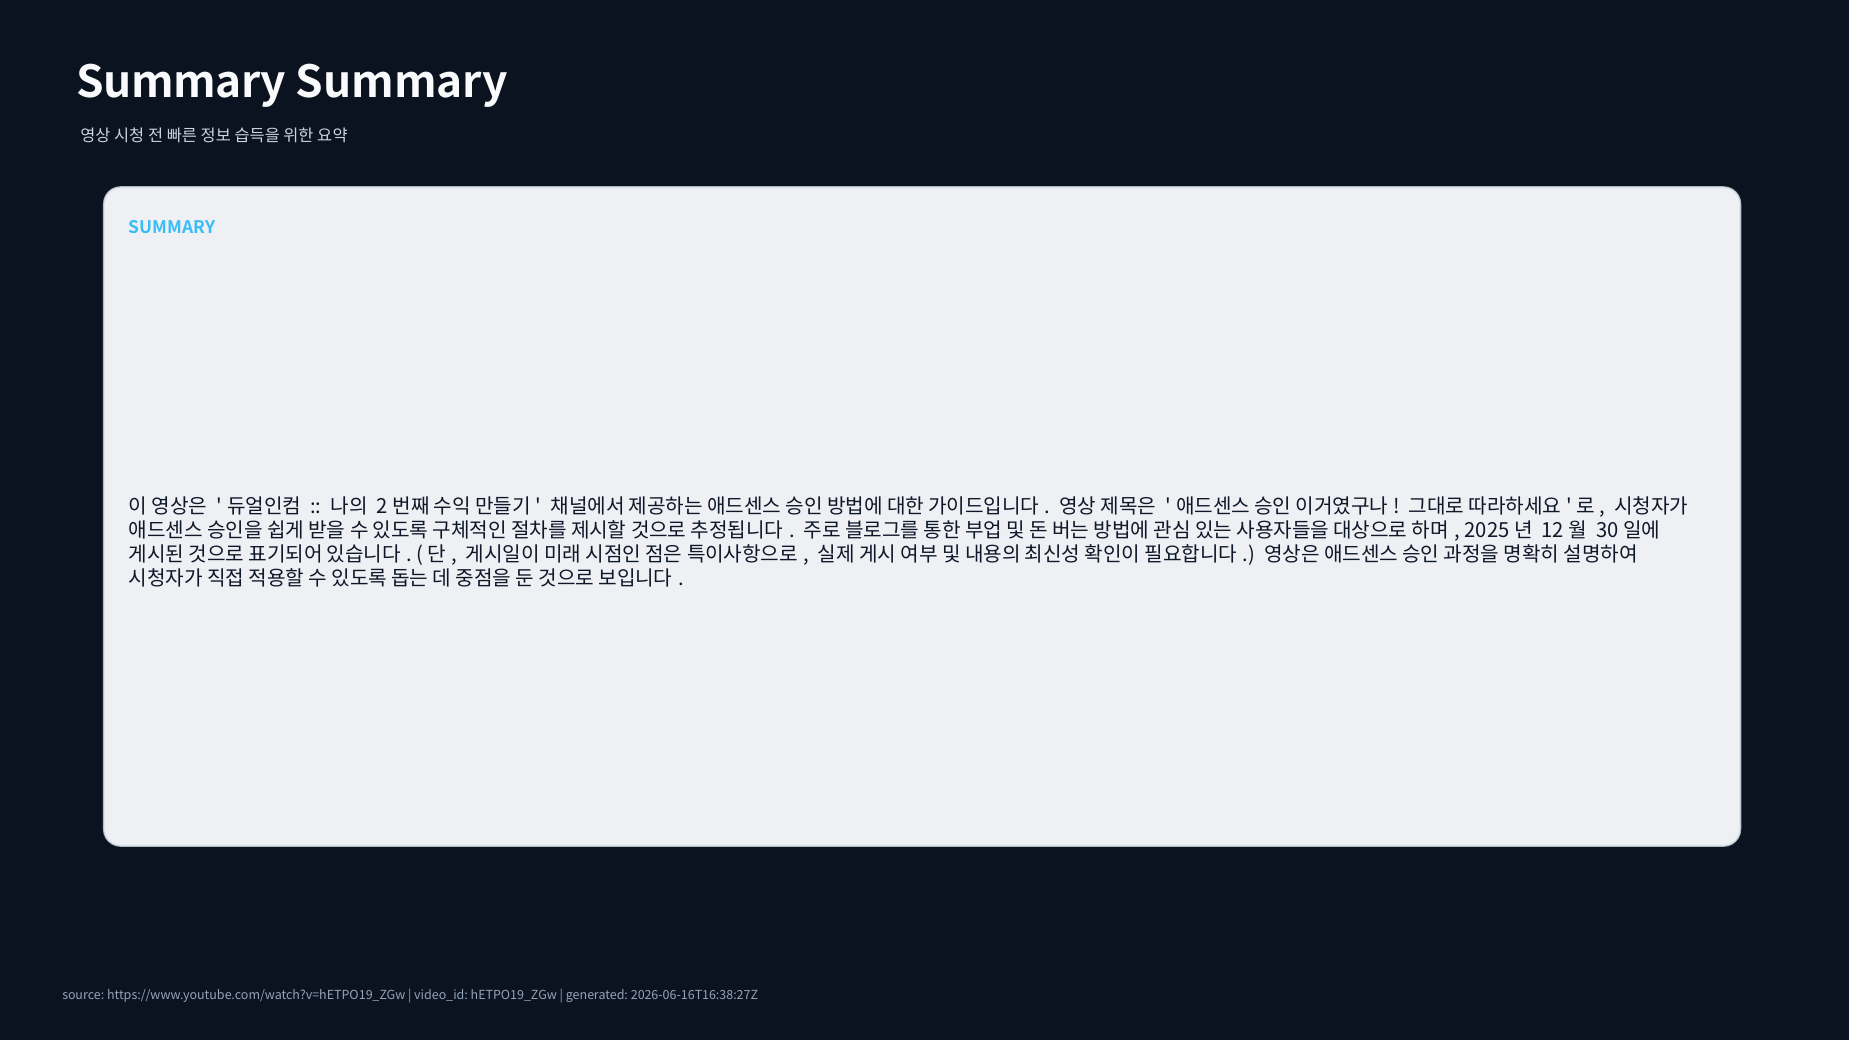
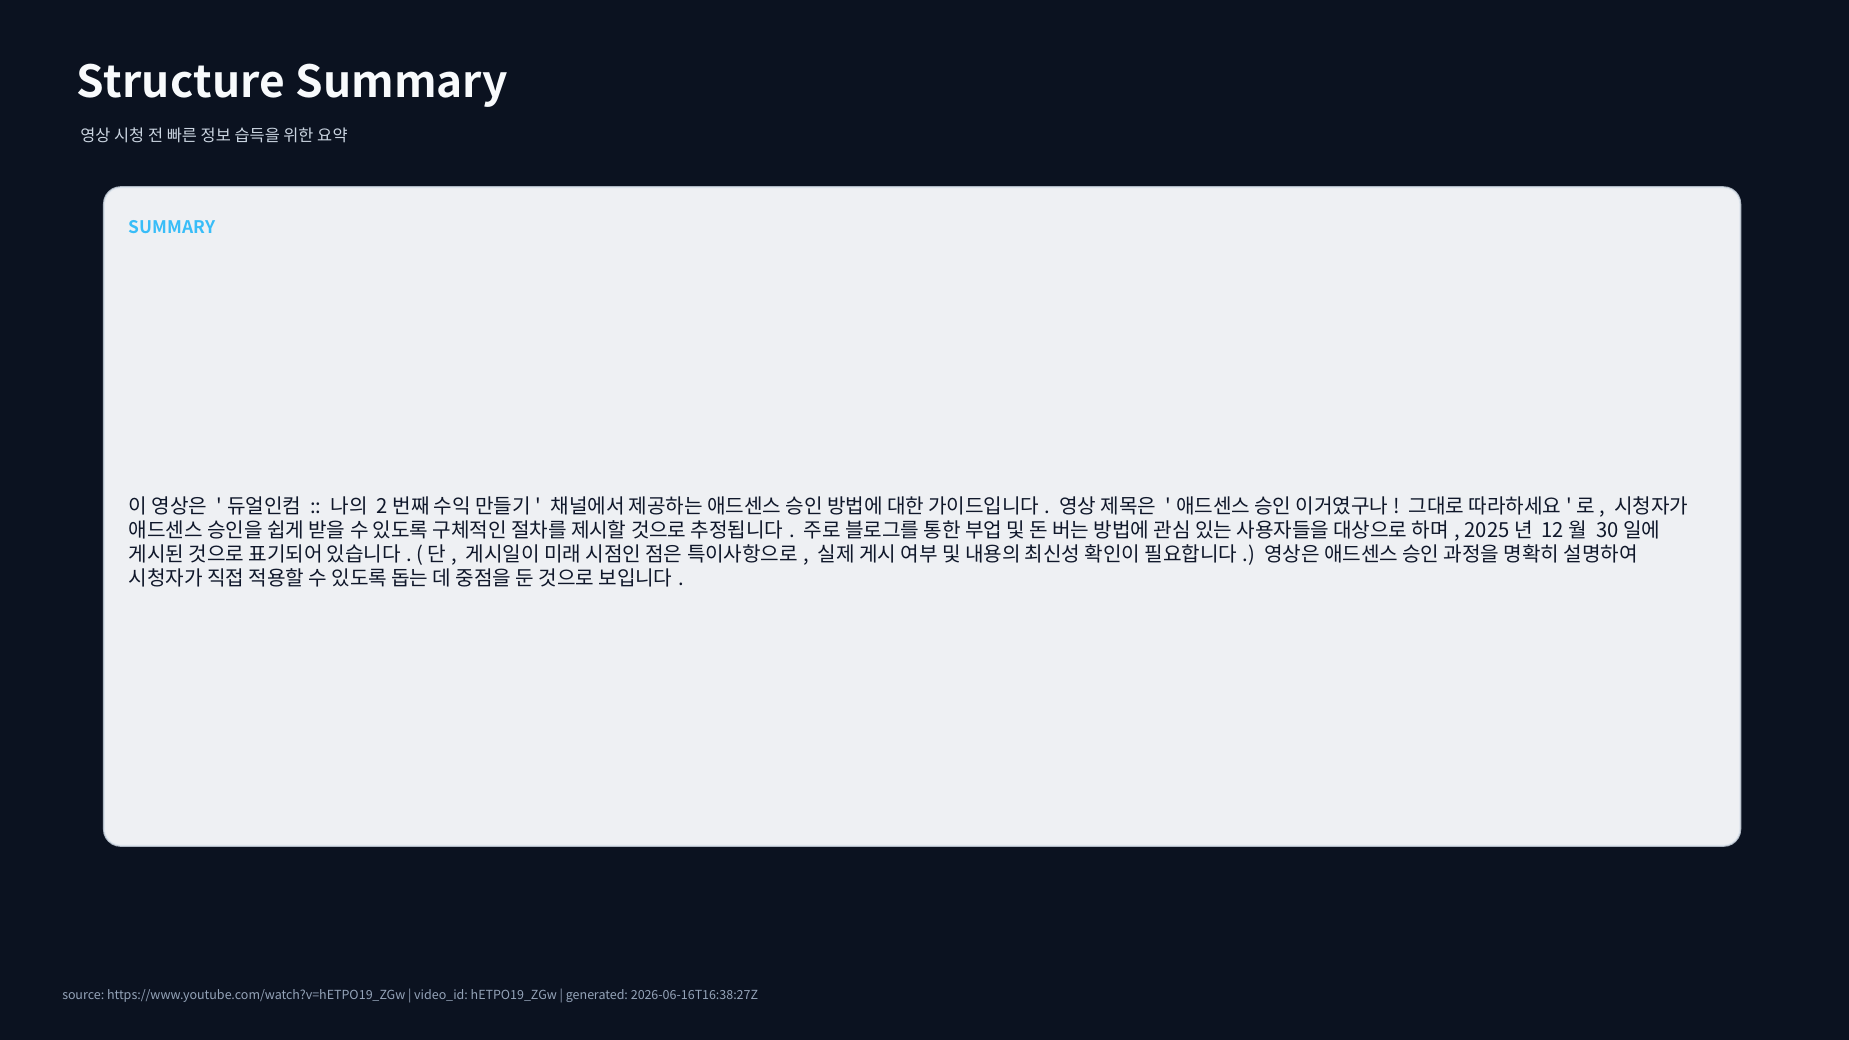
Summary at (181, 83): Summary -> Structure
